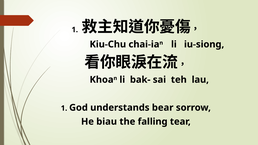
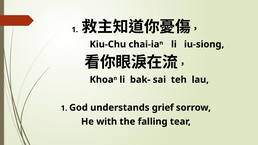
bear: bear -> grief
biau: biau -> with
